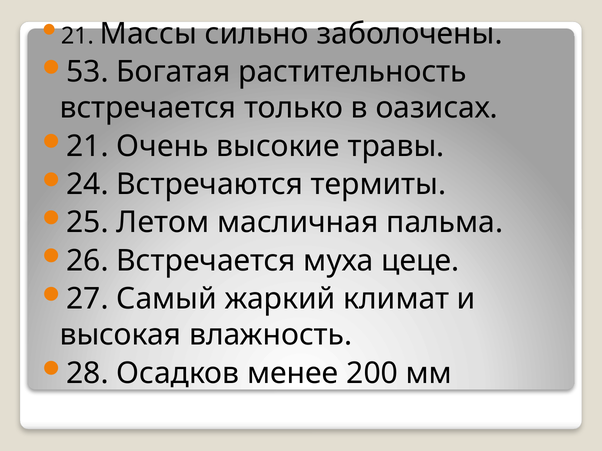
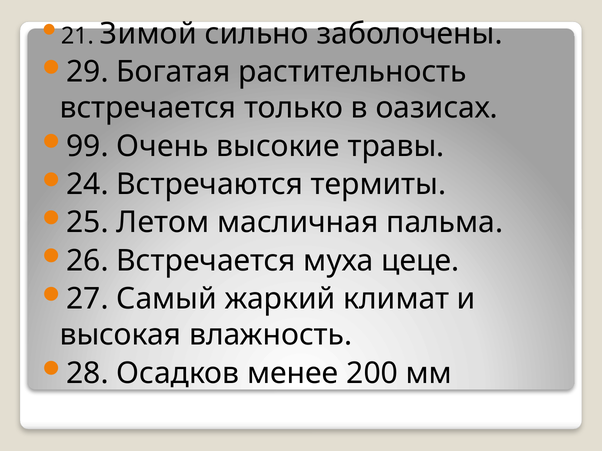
Массы: Массы -> Зимой
53: 53 -> 29
21 at (87, 146): 21 -> 99
